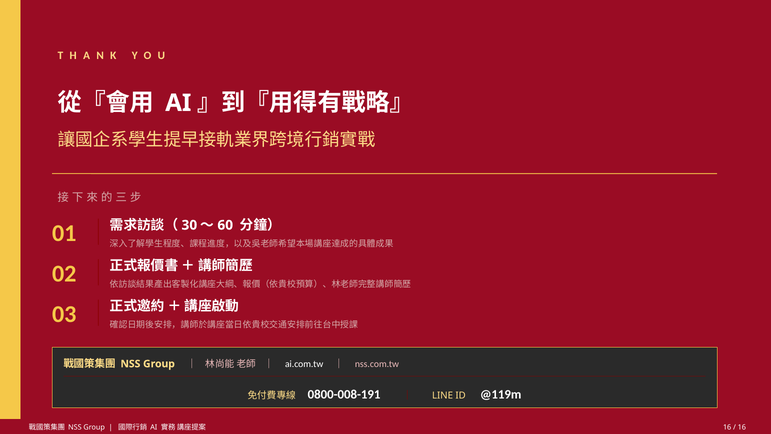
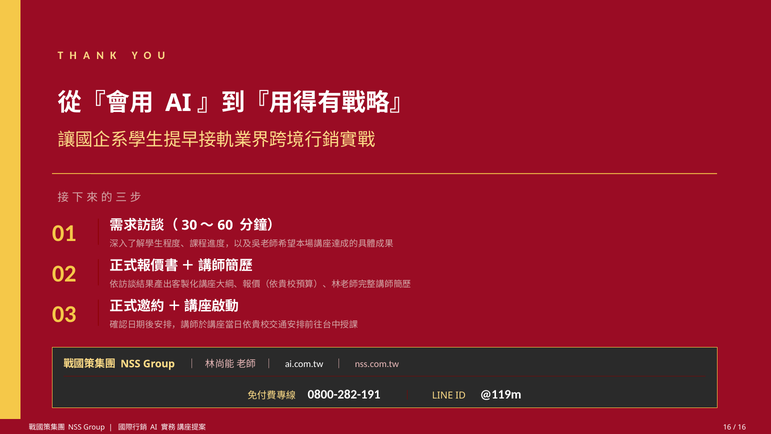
0800-008-191: 0800-008-191 -> 0800-282-191
